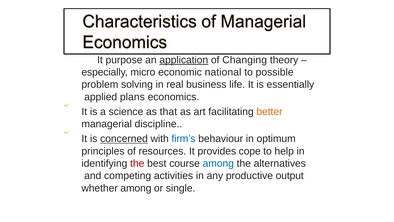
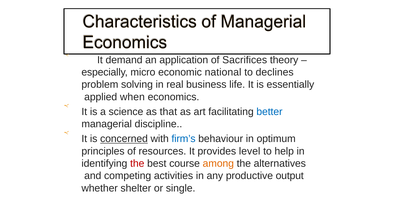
purpose: purpose -> demand
application underline: present -> none
Changing: Changing -> Sacrifices
possible: possible -> declines
plans: plans -> when
better colour: orange -> blue
cope: cope -> level
among at (218, 163) colour: blue -> orange
whether among: among -> shelter
